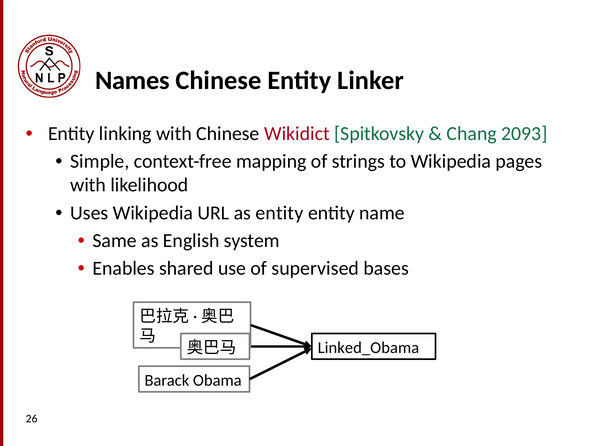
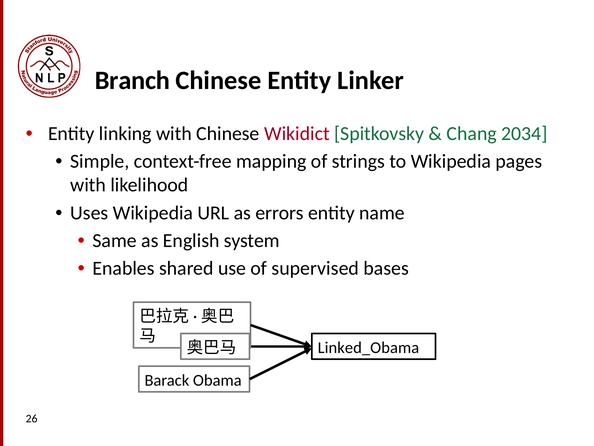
Names: Names -> Branch
2093: 2093 -> 2034
as entity: entity -> errors
